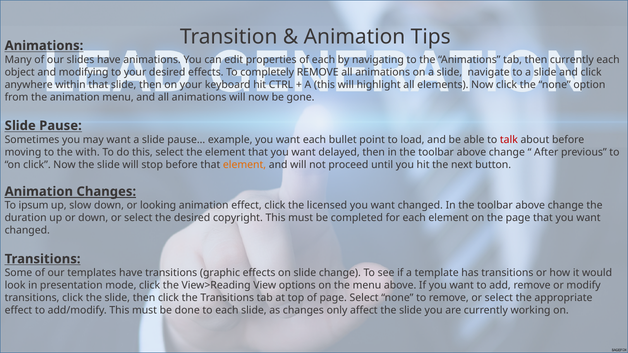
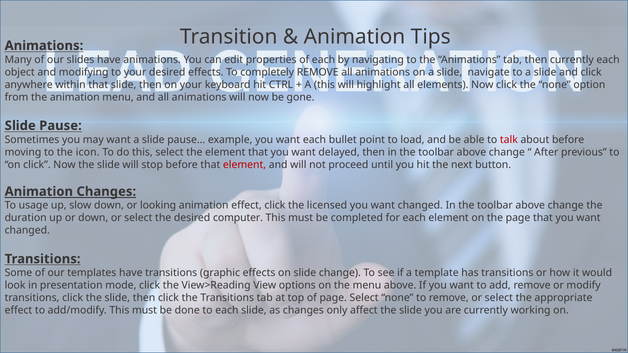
with: with -> icon
element at (245, 165) colour: orange -> red
ipsum: ipsum -> usage
copyright: copyright -> computer
